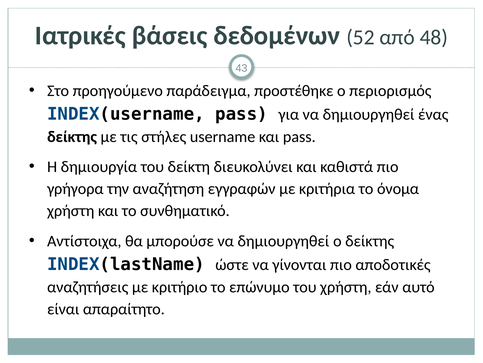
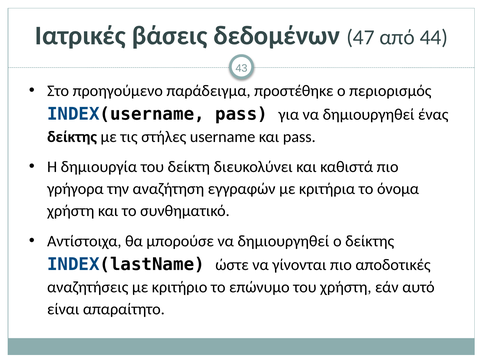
52: 52 -> 47
48: 48 -> 44
